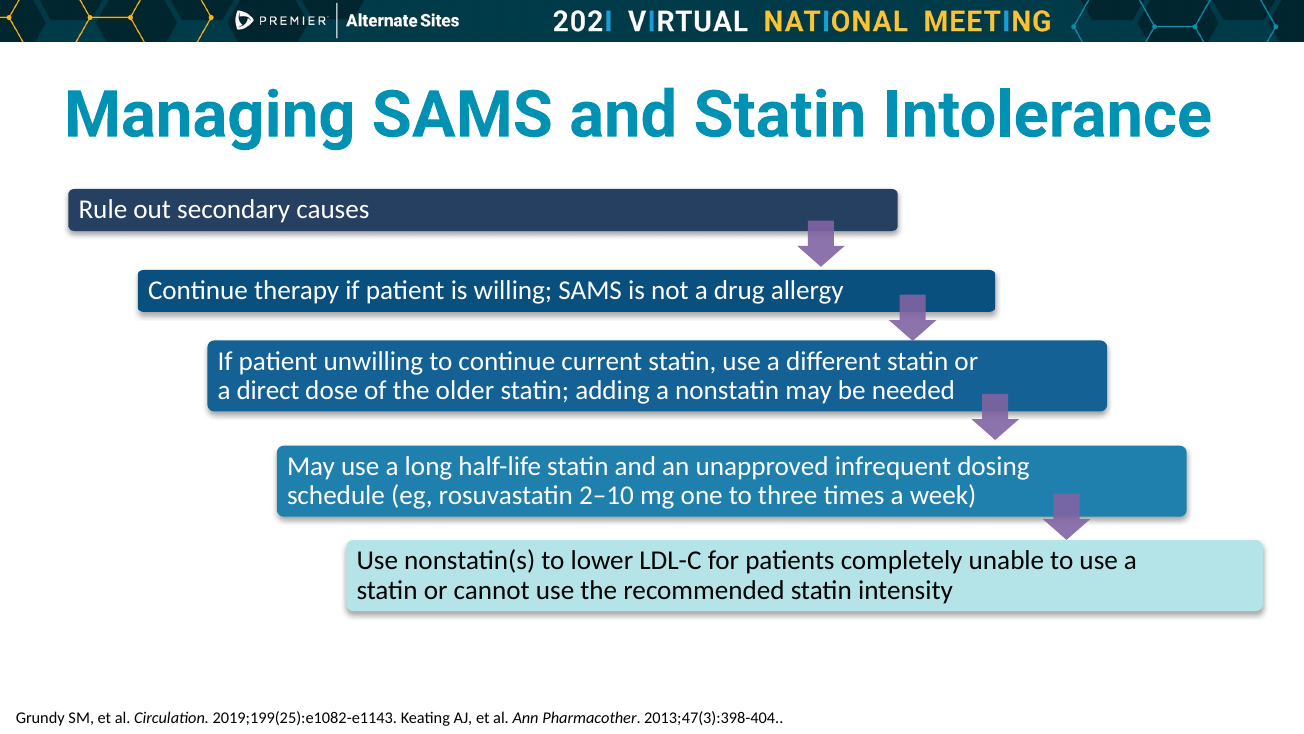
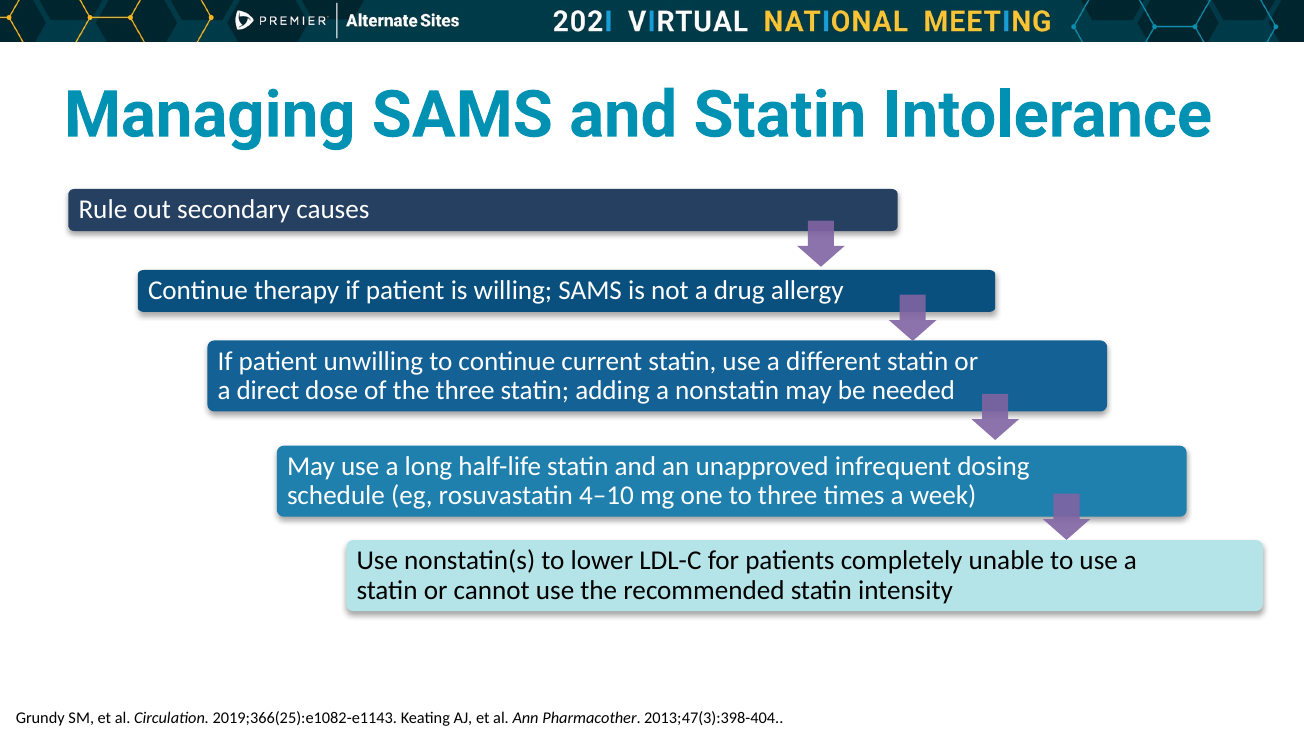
the older: older -> three
2–10: 2–10 -> 4–10
2019;199(25):e1082-e1143: 2019;199(25):e1082-e1143 -> 2019;366(25):e1082-e1143
